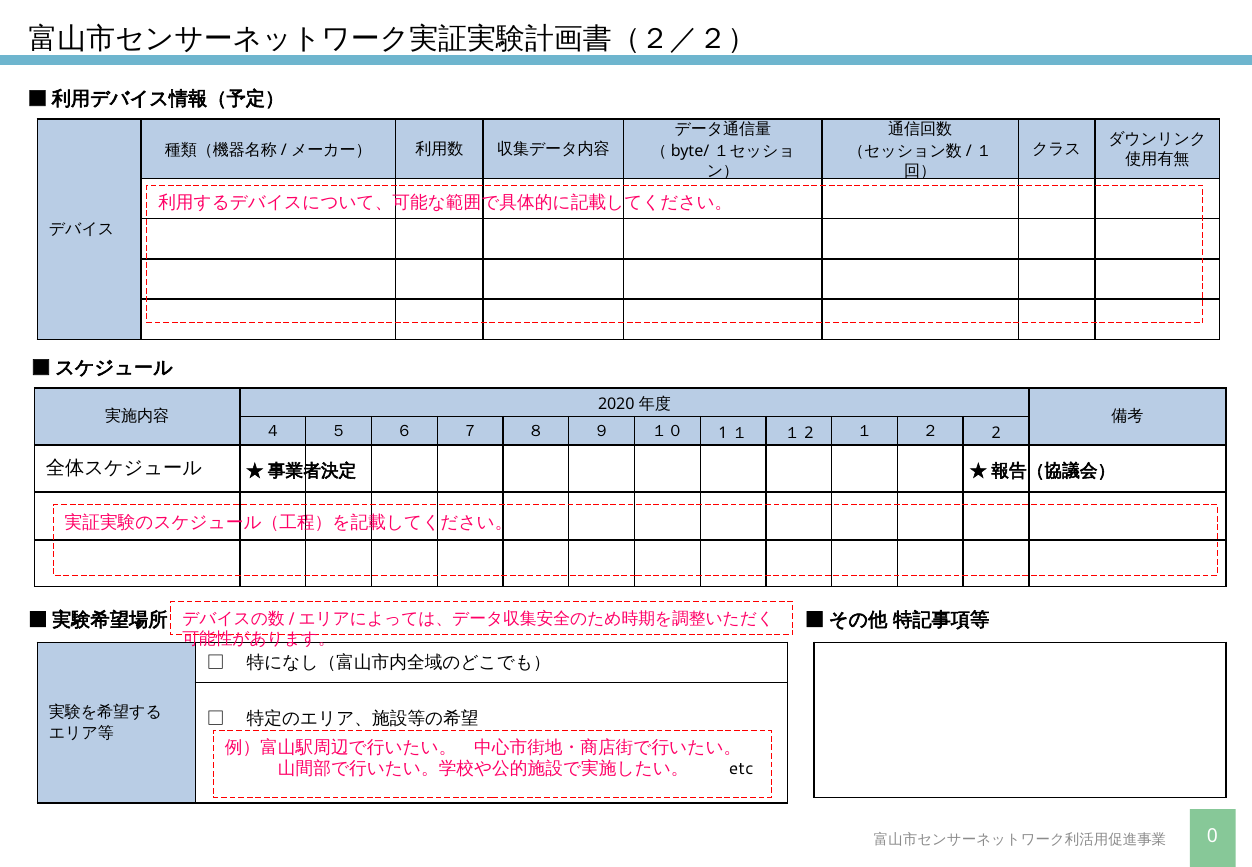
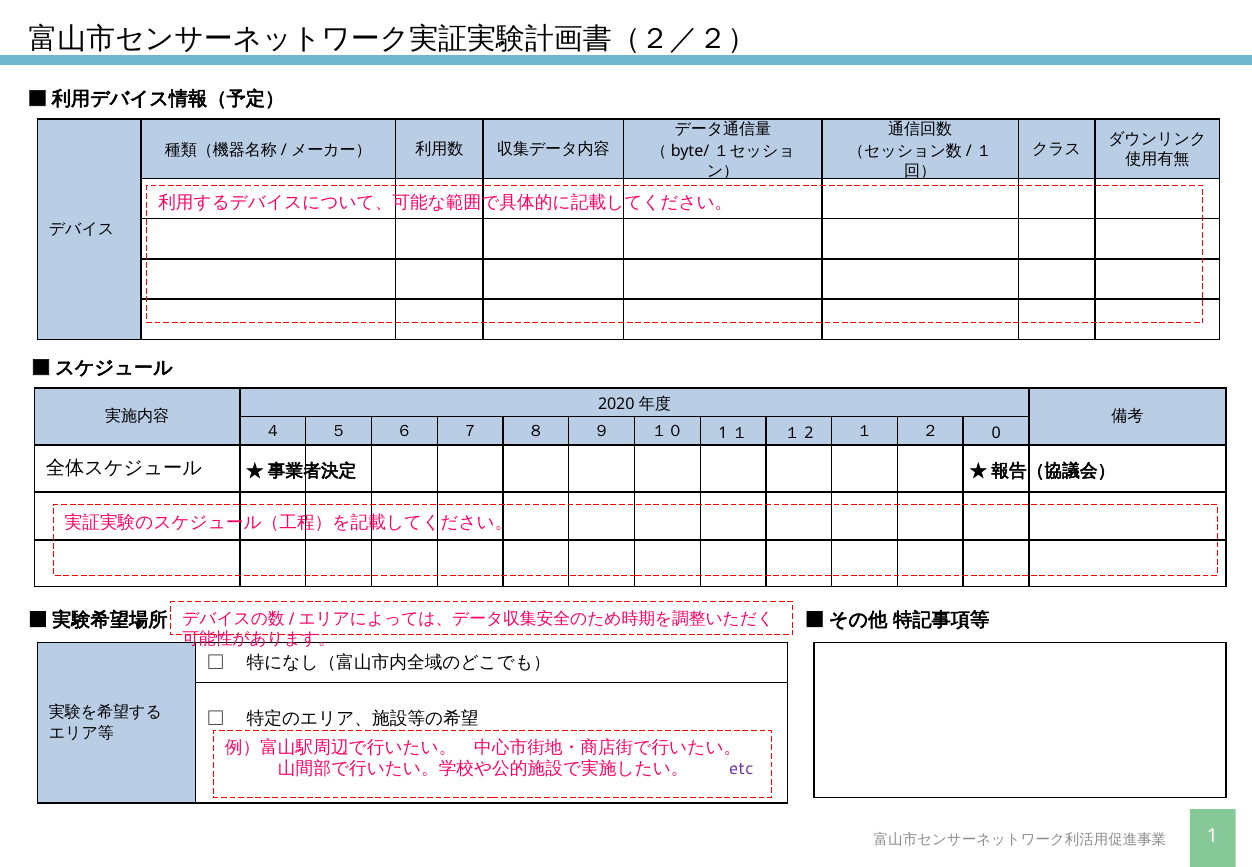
2: 2 -> 0
etc colour: black -> purple
0 at (1212, 836): 0 -> 1
